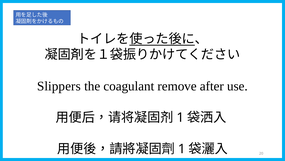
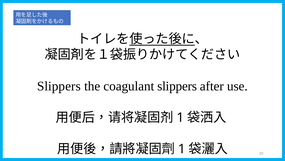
coagulant remove: remove -> slippers
